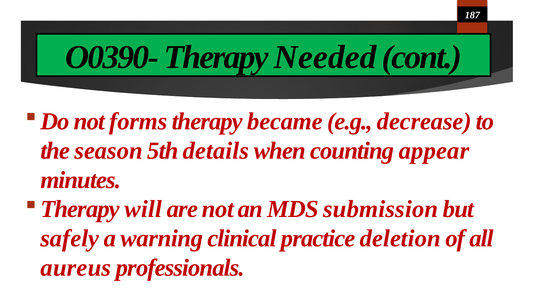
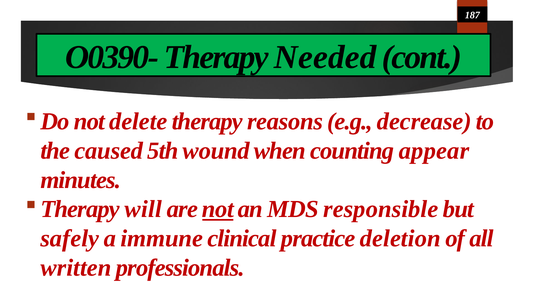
forms: forms -> delete
became: became -> reasons
season: season -> caused
details: details -> wound
not at (218, 210) underline: none -> present
submission: submission -> responsible
warning: warning -> immune
aureus: aureus -> written
